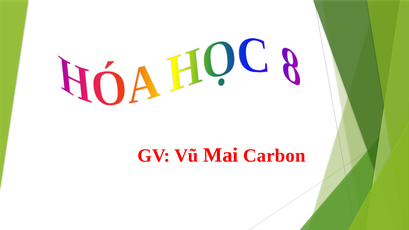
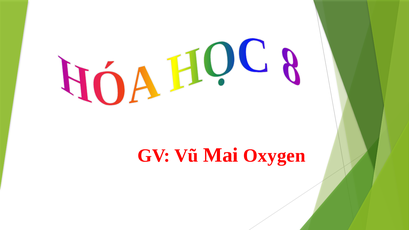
Carbon: Carbon -> Oxygen
